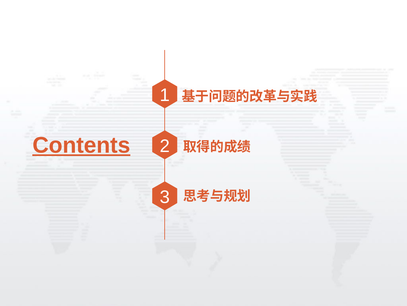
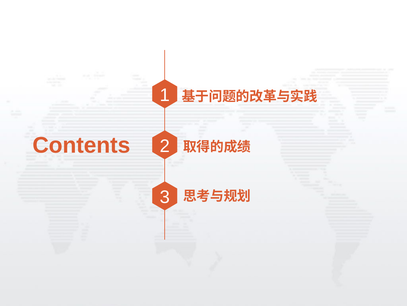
Contents underline: present -> none
